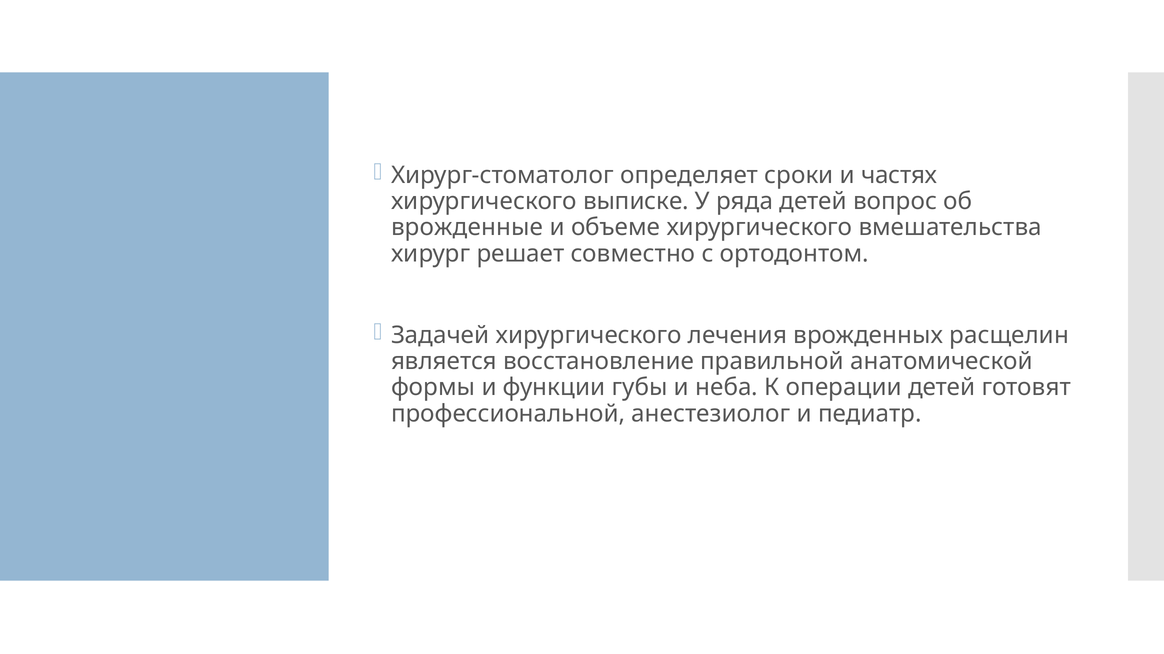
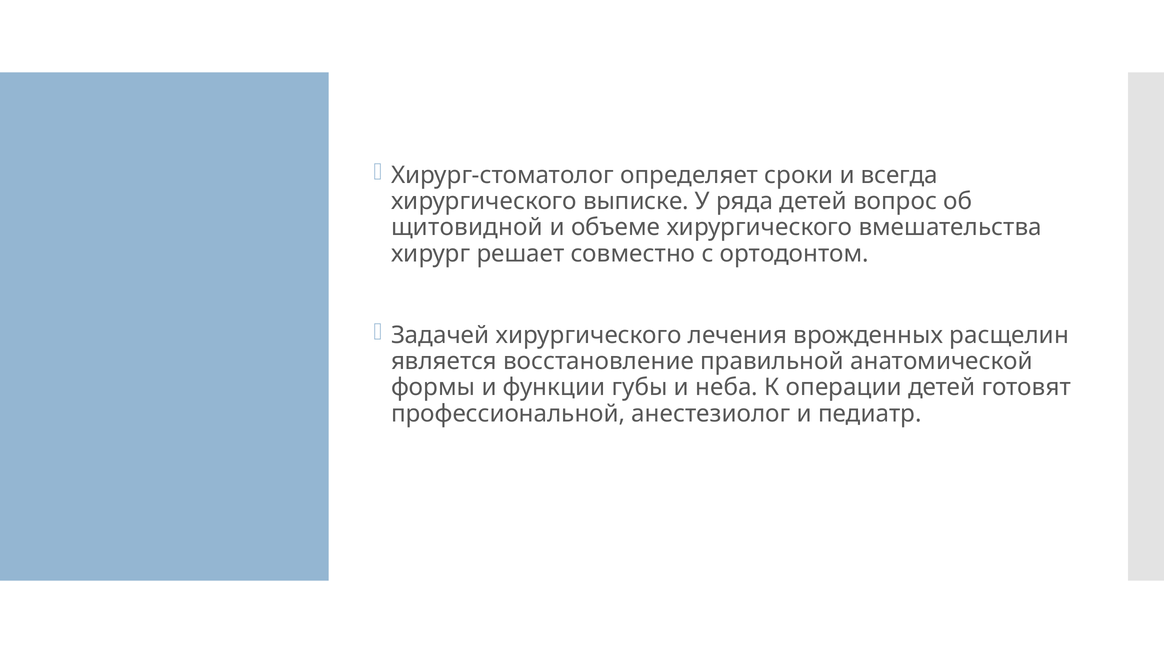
частях: частях -> всегда
врожденные: врожденные -> щитовидной
